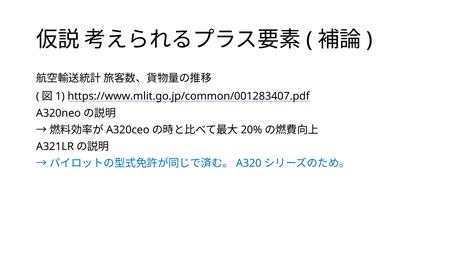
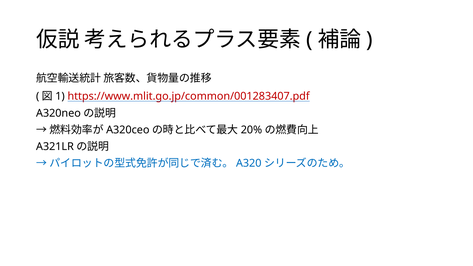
https://www.mlit.go.jp/common/001283407.pdf colour: black -> red
